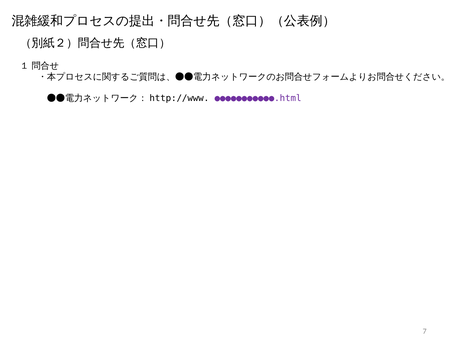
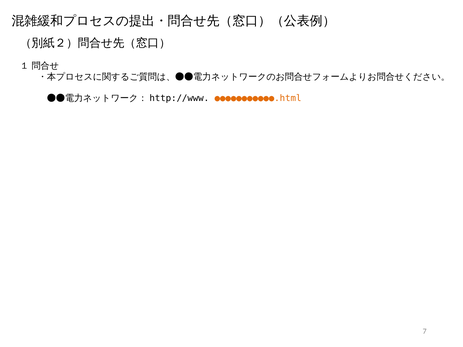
●●●●●●●●●●●.html colour: purple -> orange
